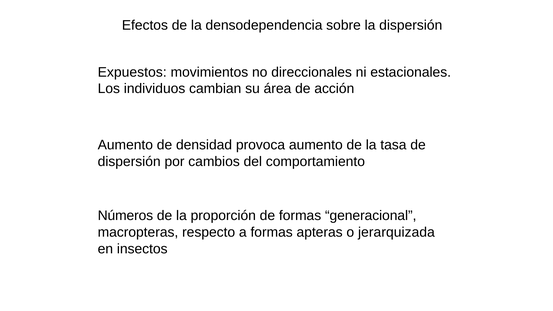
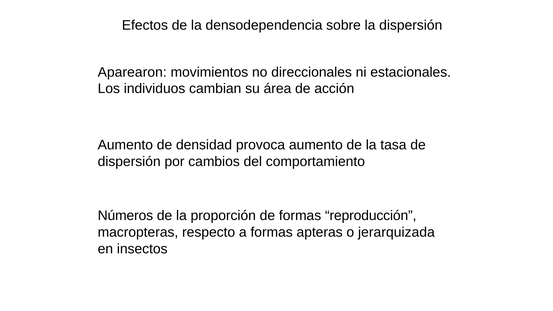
Expuestos: Expuestos -> Aparearon
generacional: generacional -> reproducción
